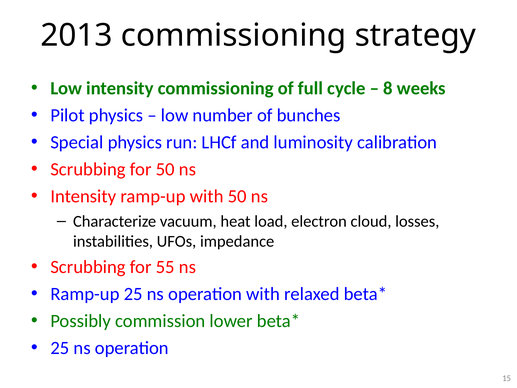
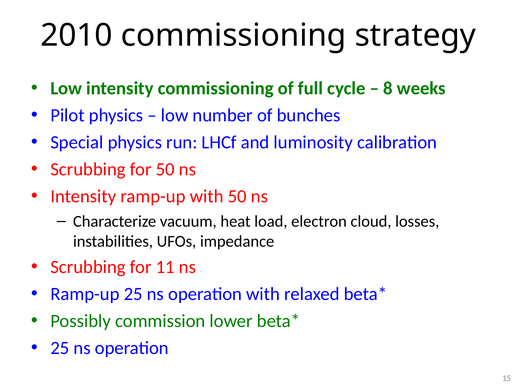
2013: 2013 -> 2010
55: 55 -> 11
